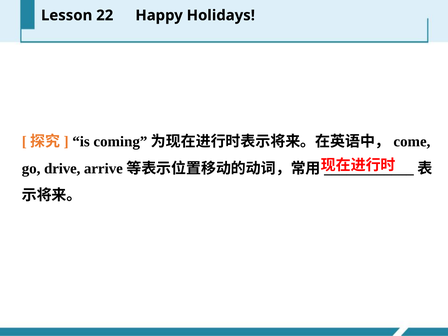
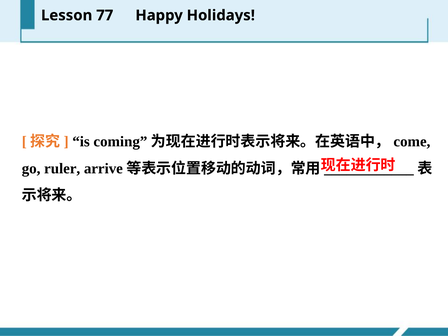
22: 22 -> 77
drive: drive -> ruler
